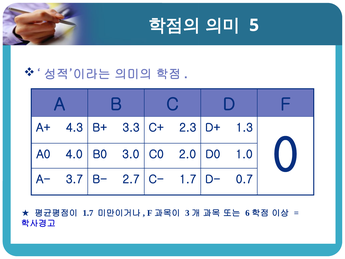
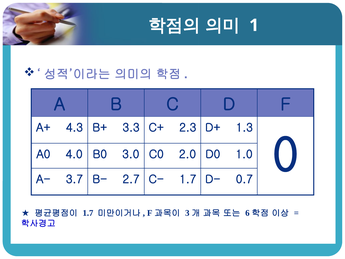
5: 5 -> 1
